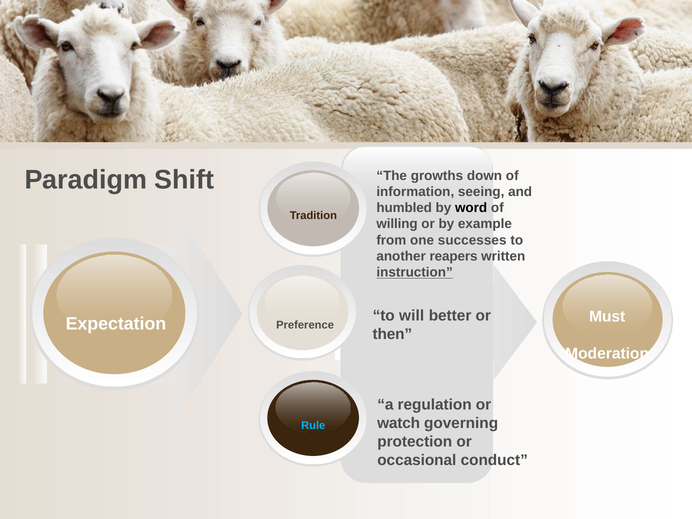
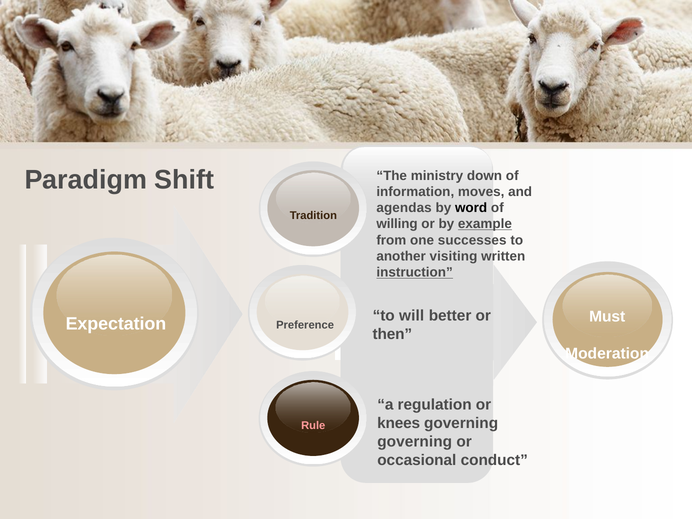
growths: growths -> ministry
seeing: seeing -> moves
humbled: humbled -> agendas
example underline: none -> present
reapers: reapers -> visiting
watch: watch -> knees
Rule colour: light blue -> pink
protection at (415, 441): protection -> governing
